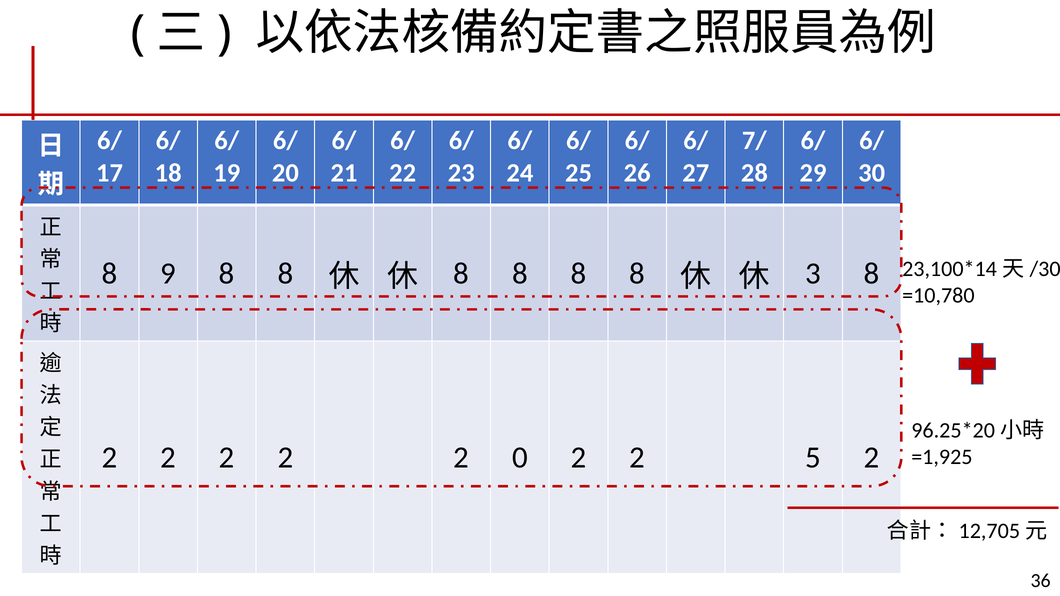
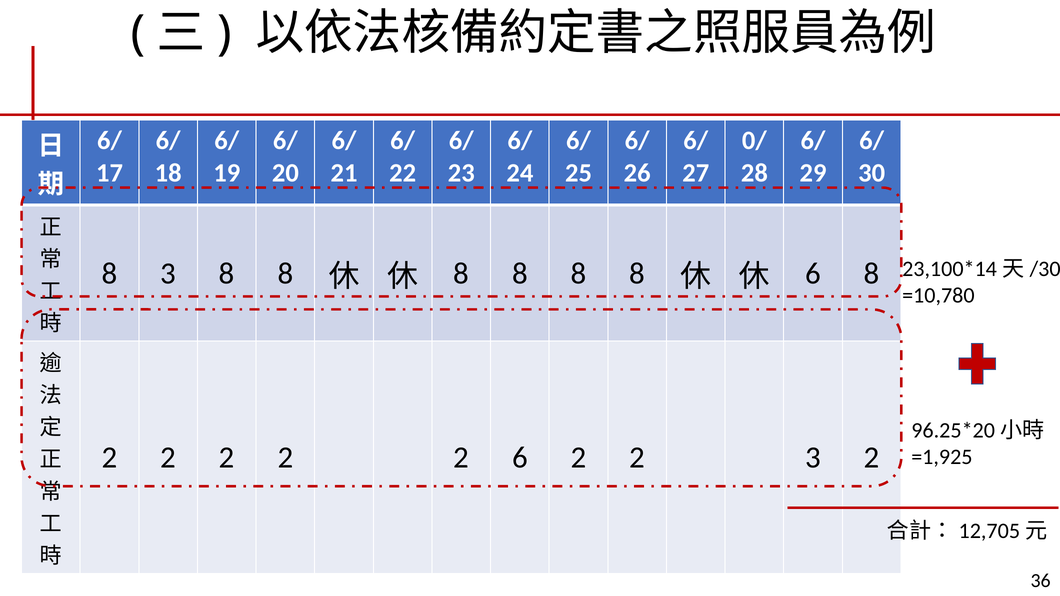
7/: 7/ -> 0/
8 9: 9 -> 3
3 at (813, 274): 3 -> 6
2 0: 0 -> 6
2 5: 5 -> 3
